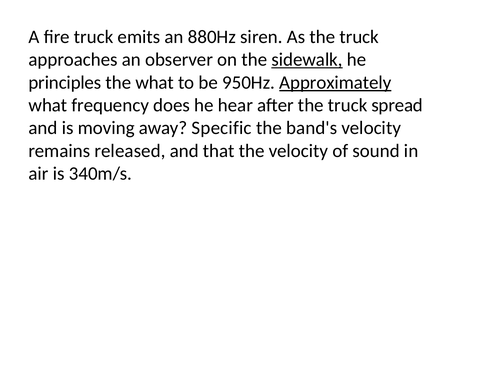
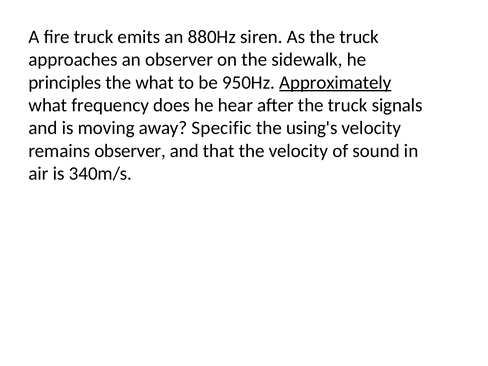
sidewalk underline: present -> none
spread: spread -> signals
band's: band's -> using's
remains released: released -> observer
